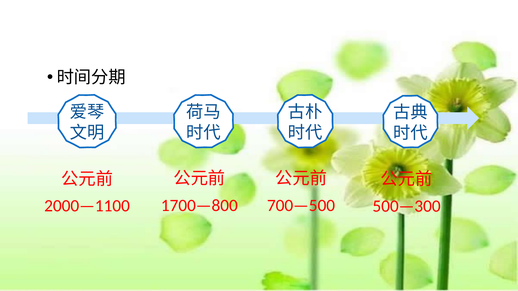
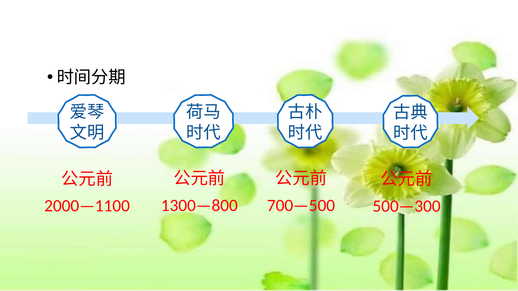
1700—800: 1700—800 -> 1300—800
